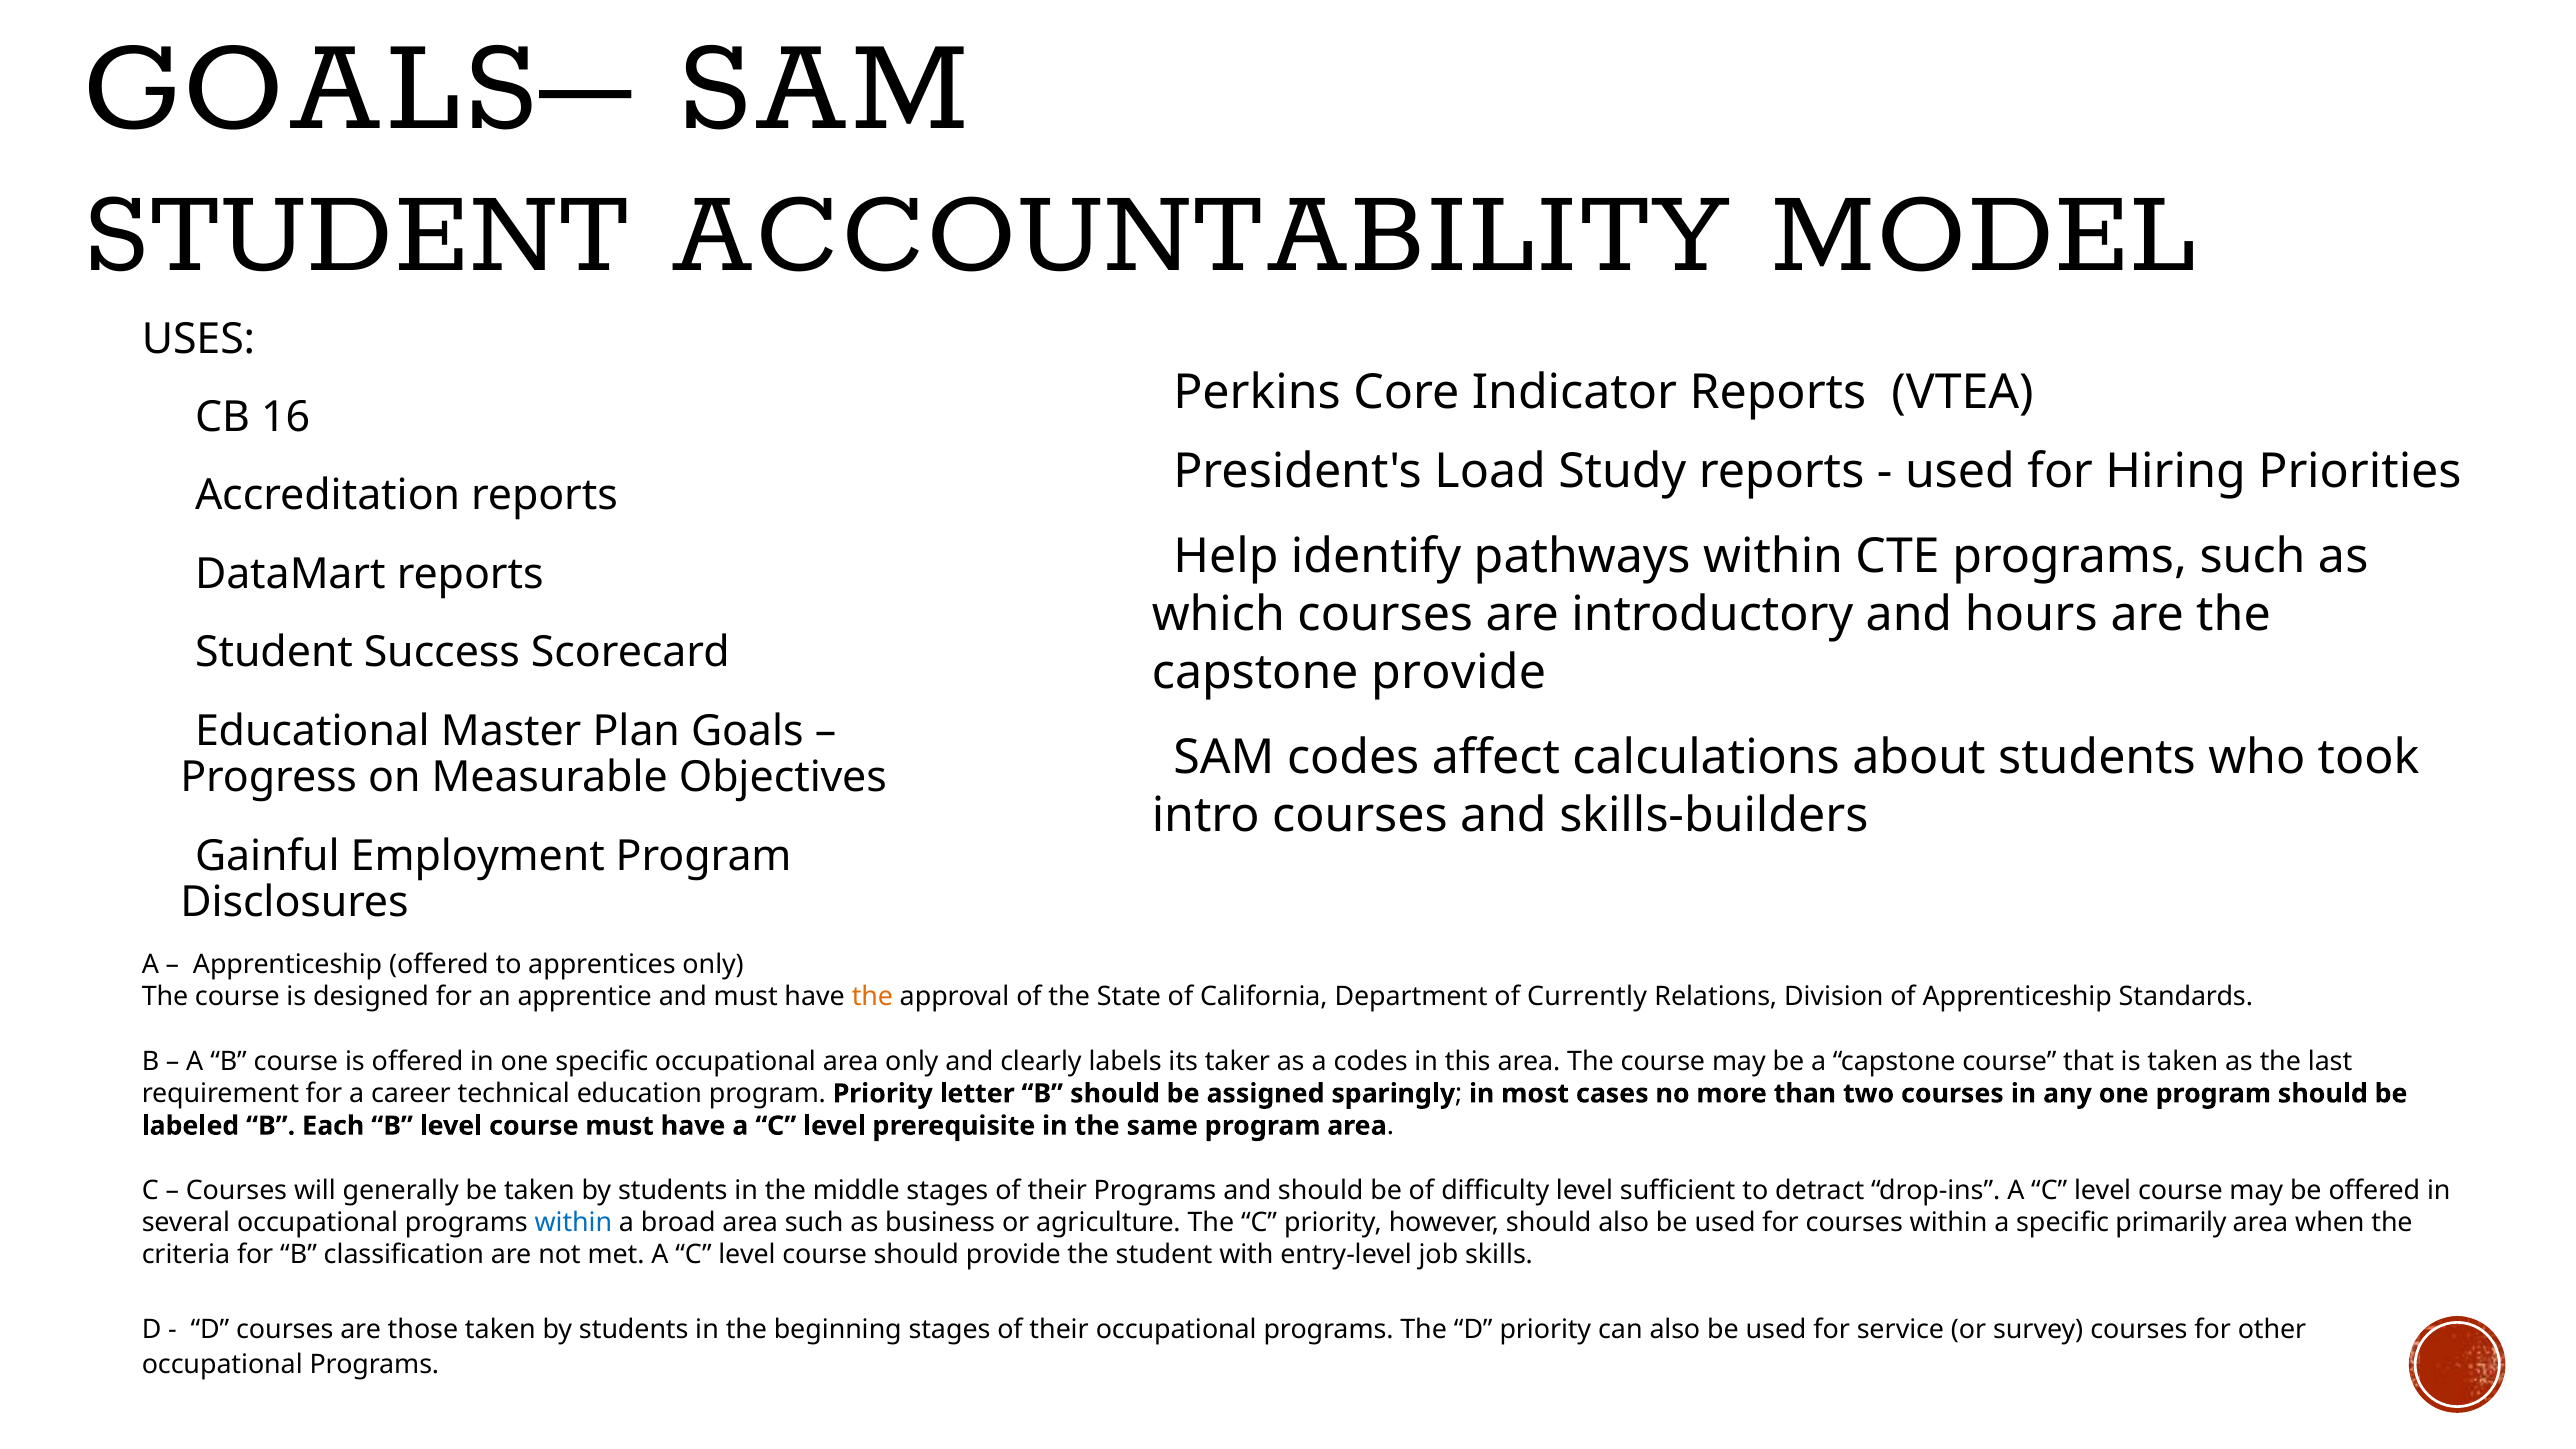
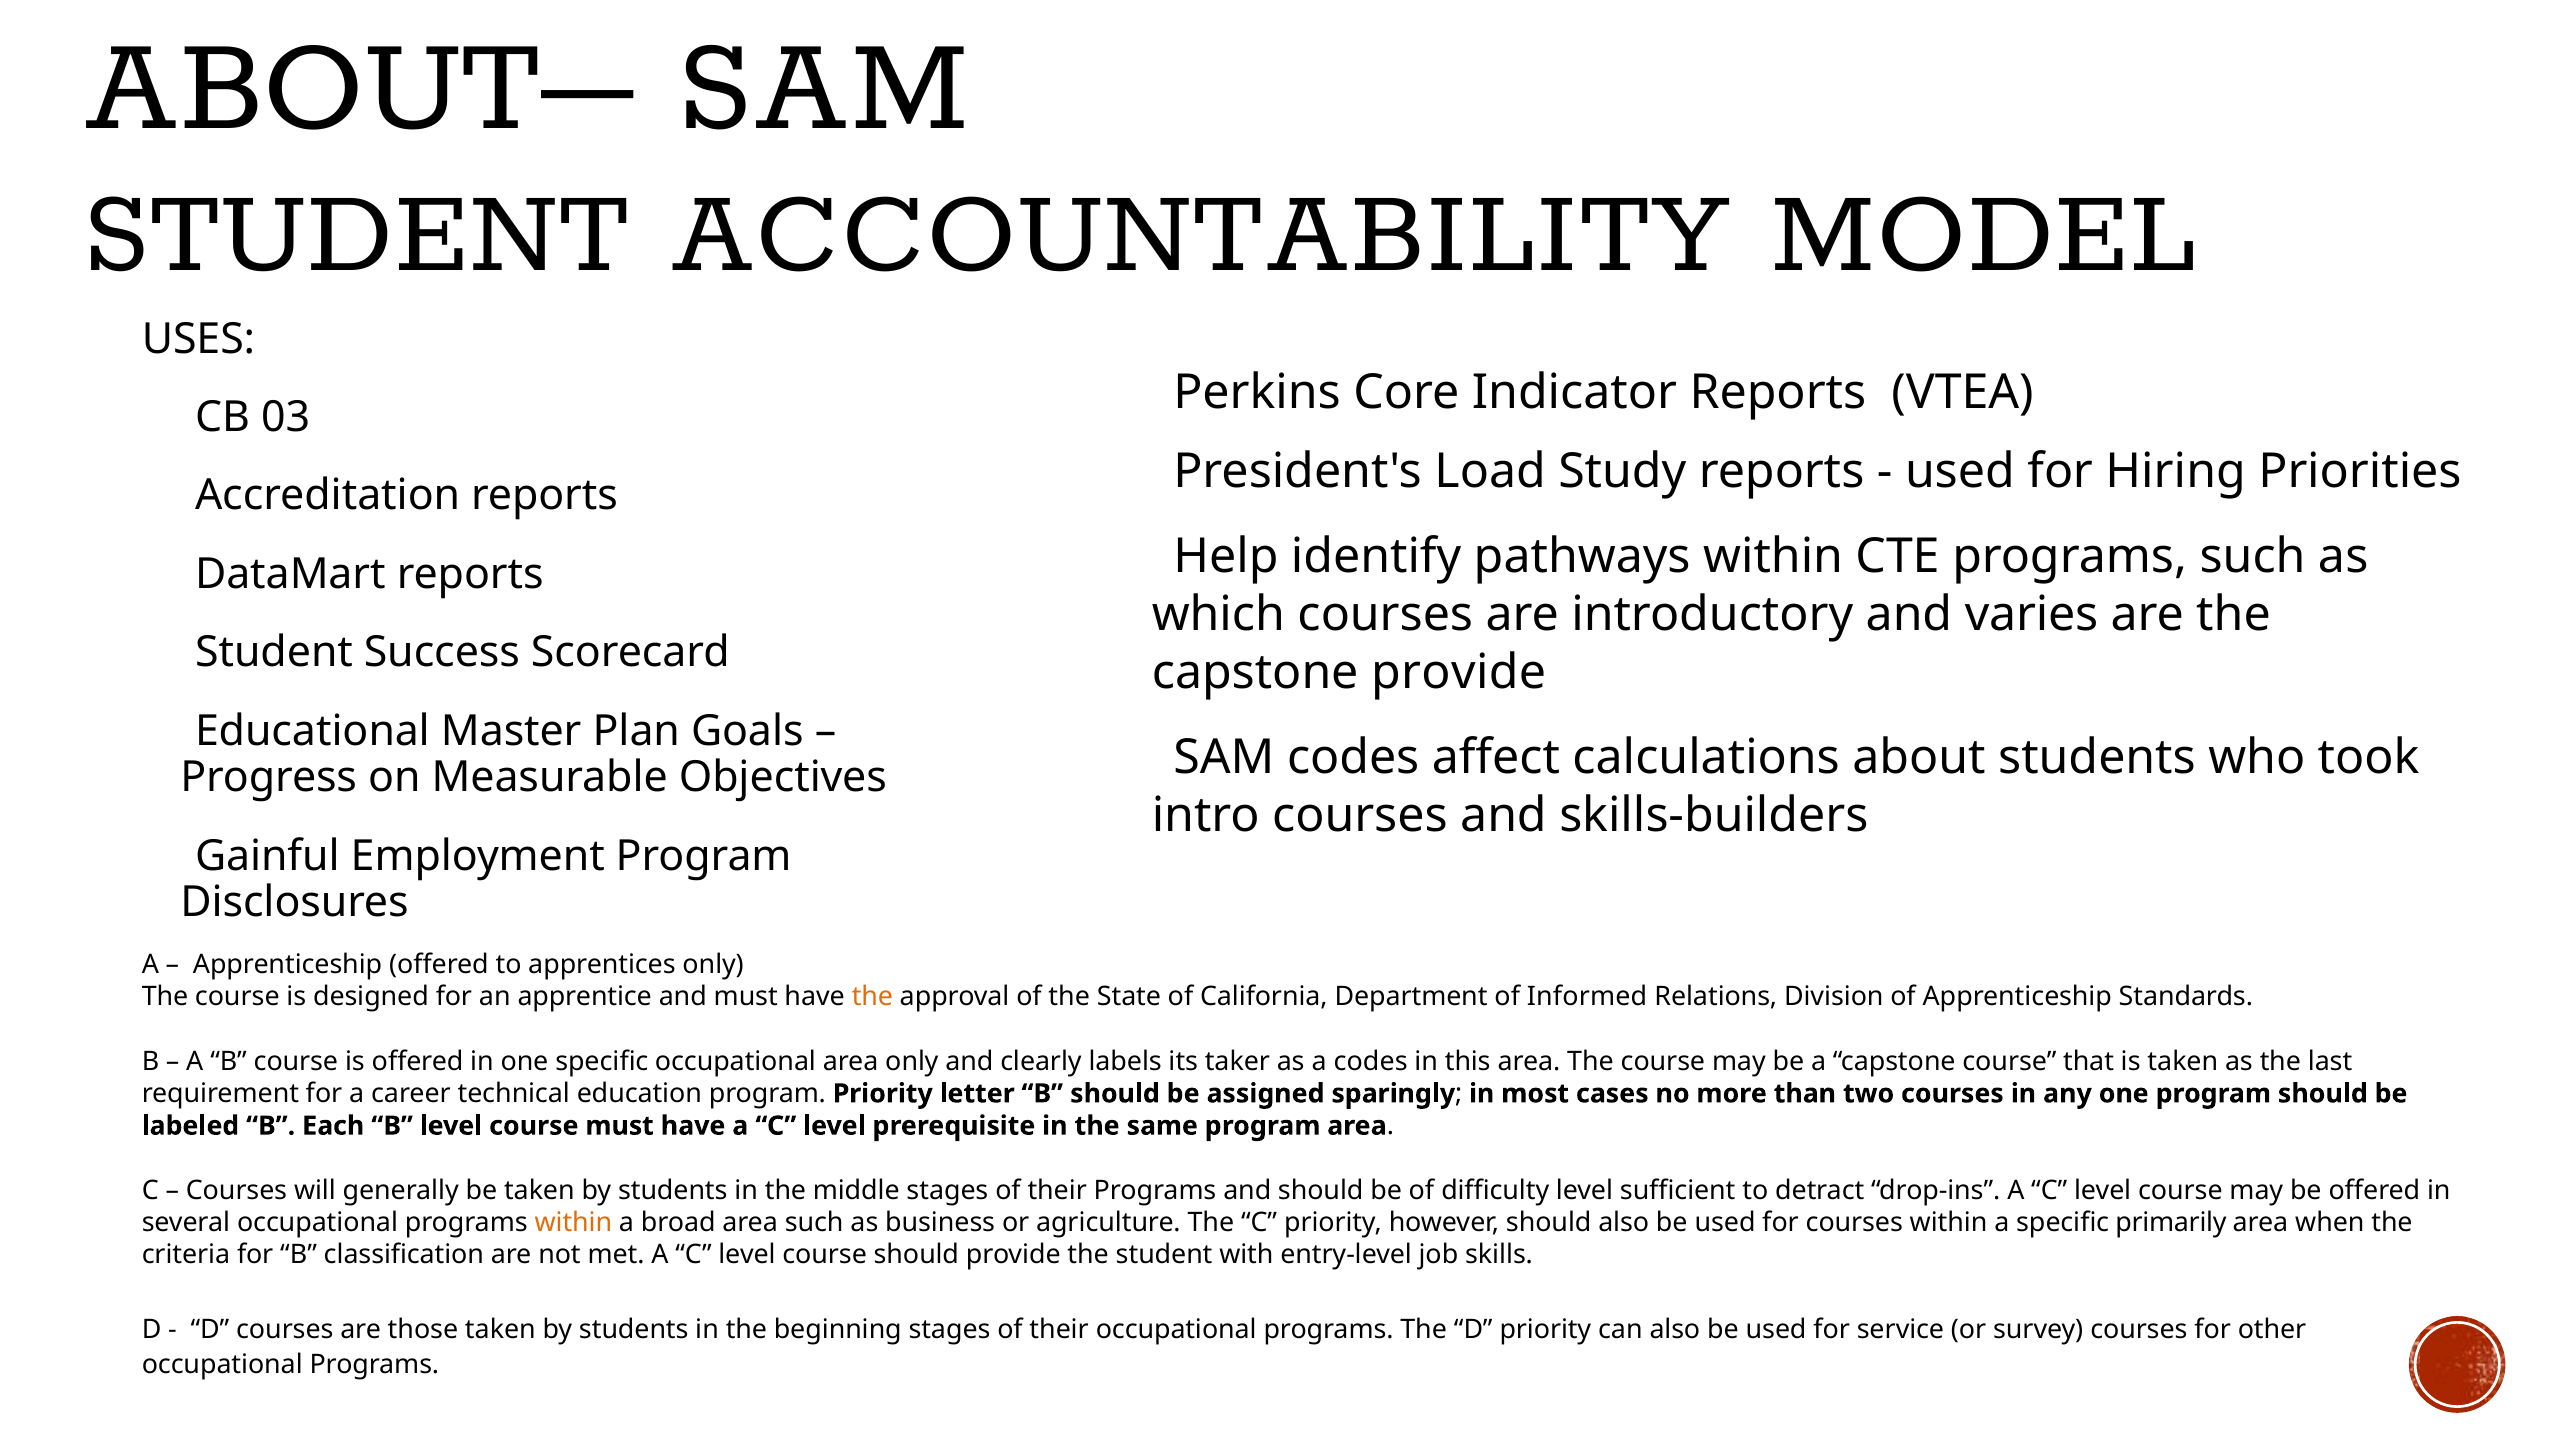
GOALS–: GOALS– -> ABOUT–
16: 16 -> 03
hours: hours -> varies
Currently: Currently -> Informed
within at (573, 1223) colour: blue -> orange
